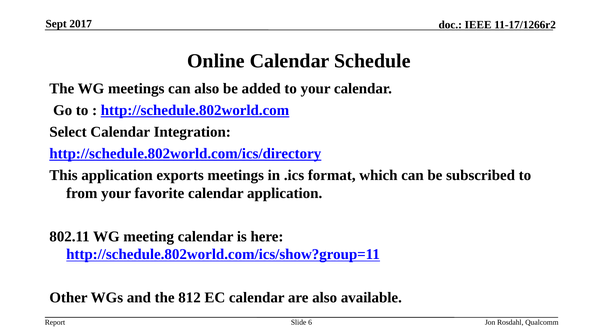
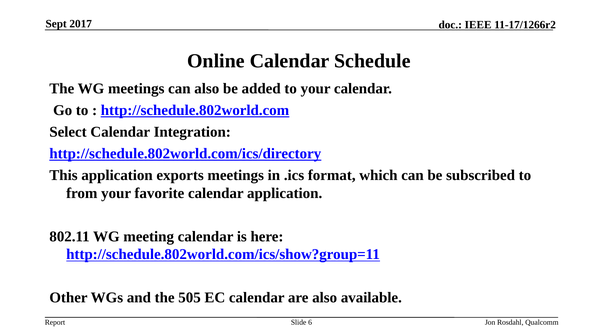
812: 812 -> 505
